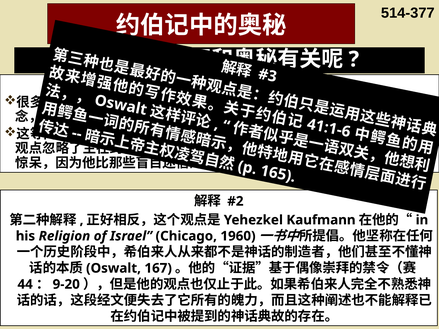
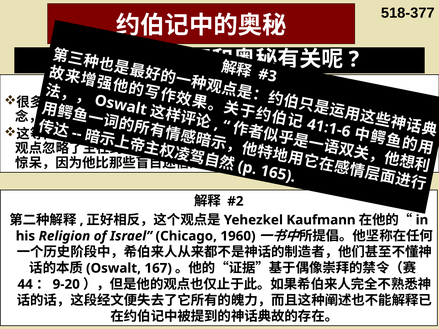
514-377: 514-377 -> 518-377
